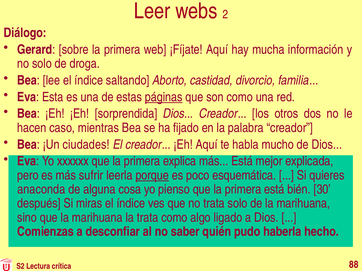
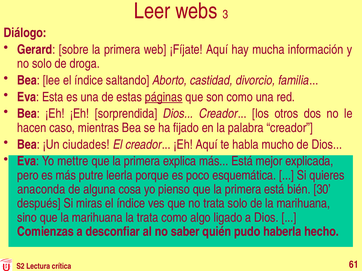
2: 2 -> 3
xxxxxx: xxxxxx -> mettre
sufrir: sufrir -> putre
porque underline: present -> none
88: 88 -> 61
